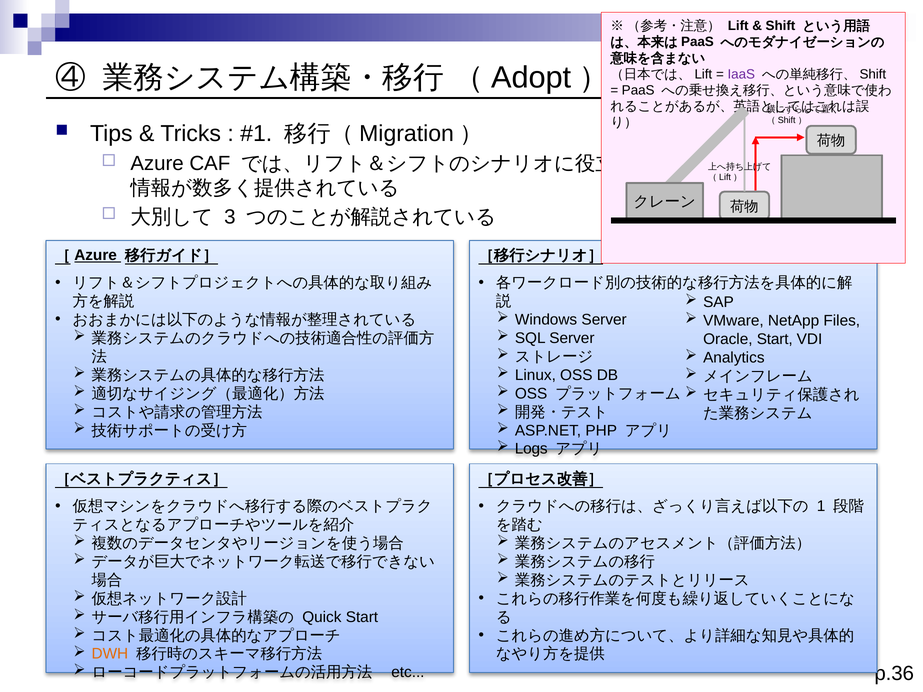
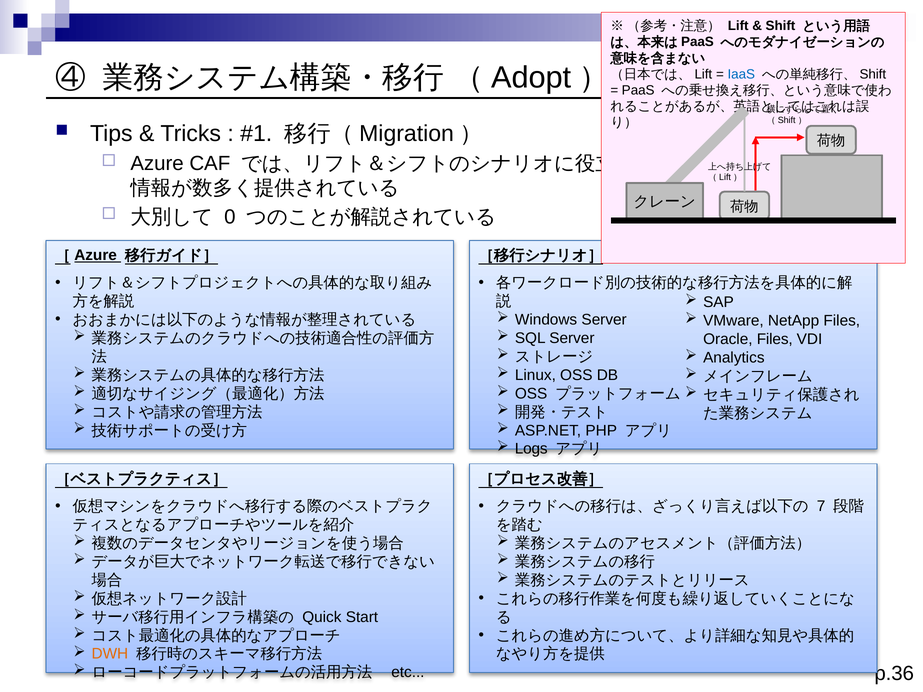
IaaS colour: purple -> blue
3: 3 -> 0
Oracle Start: Start -> Files
1: 1 -> 7
